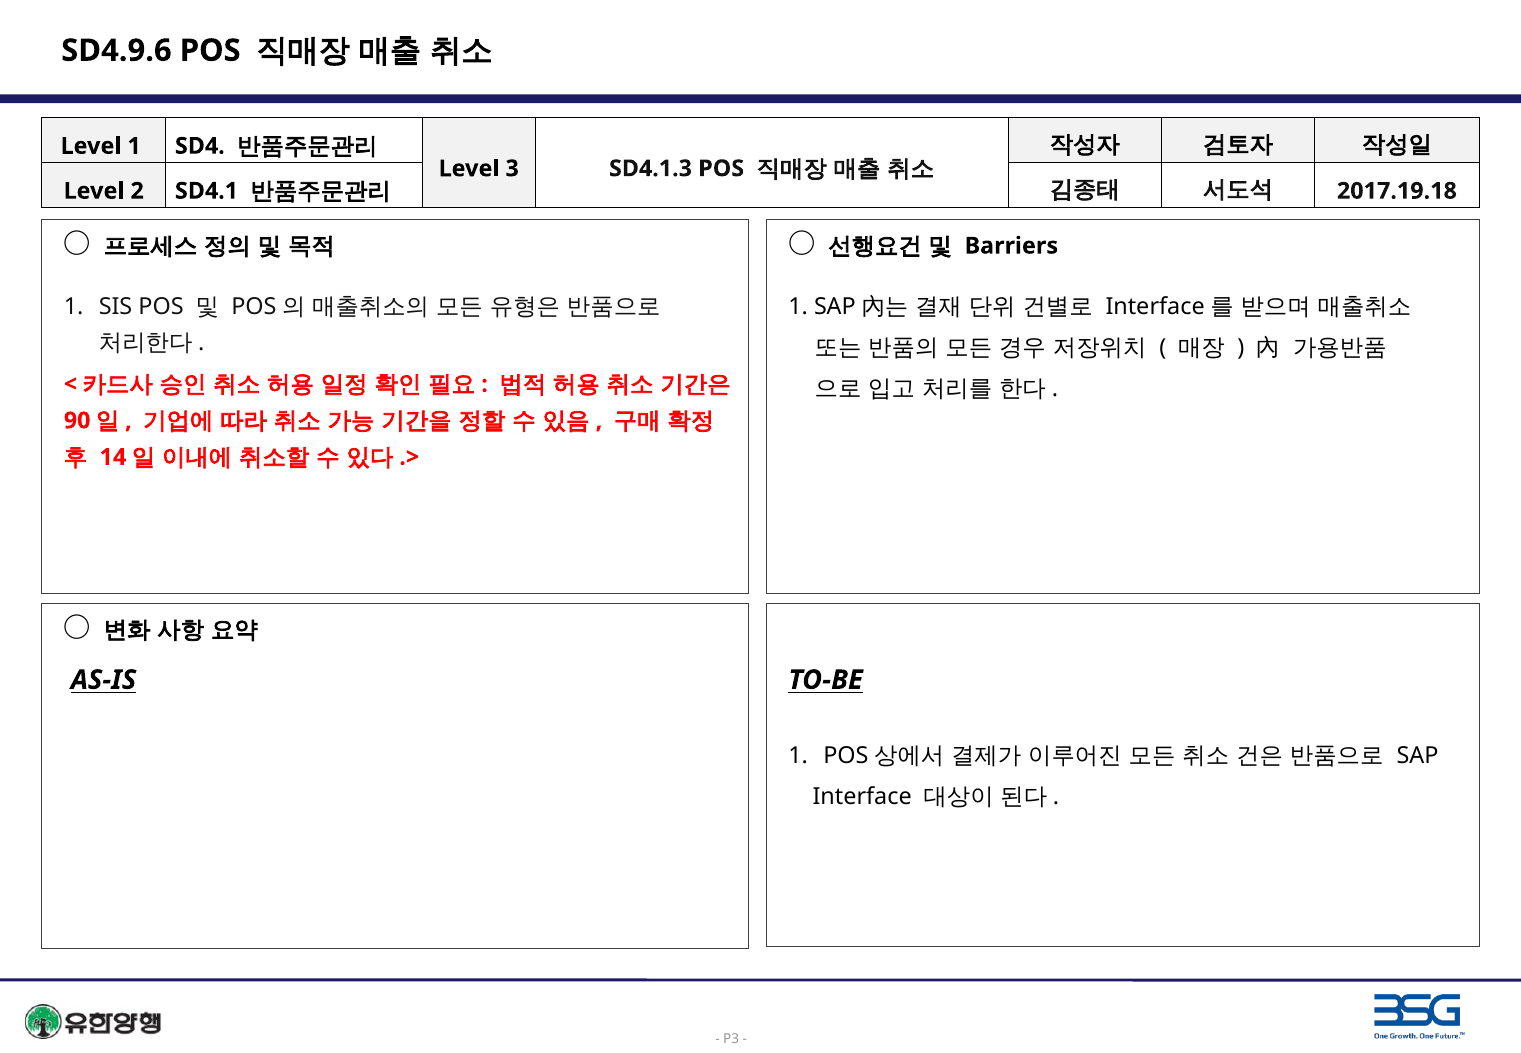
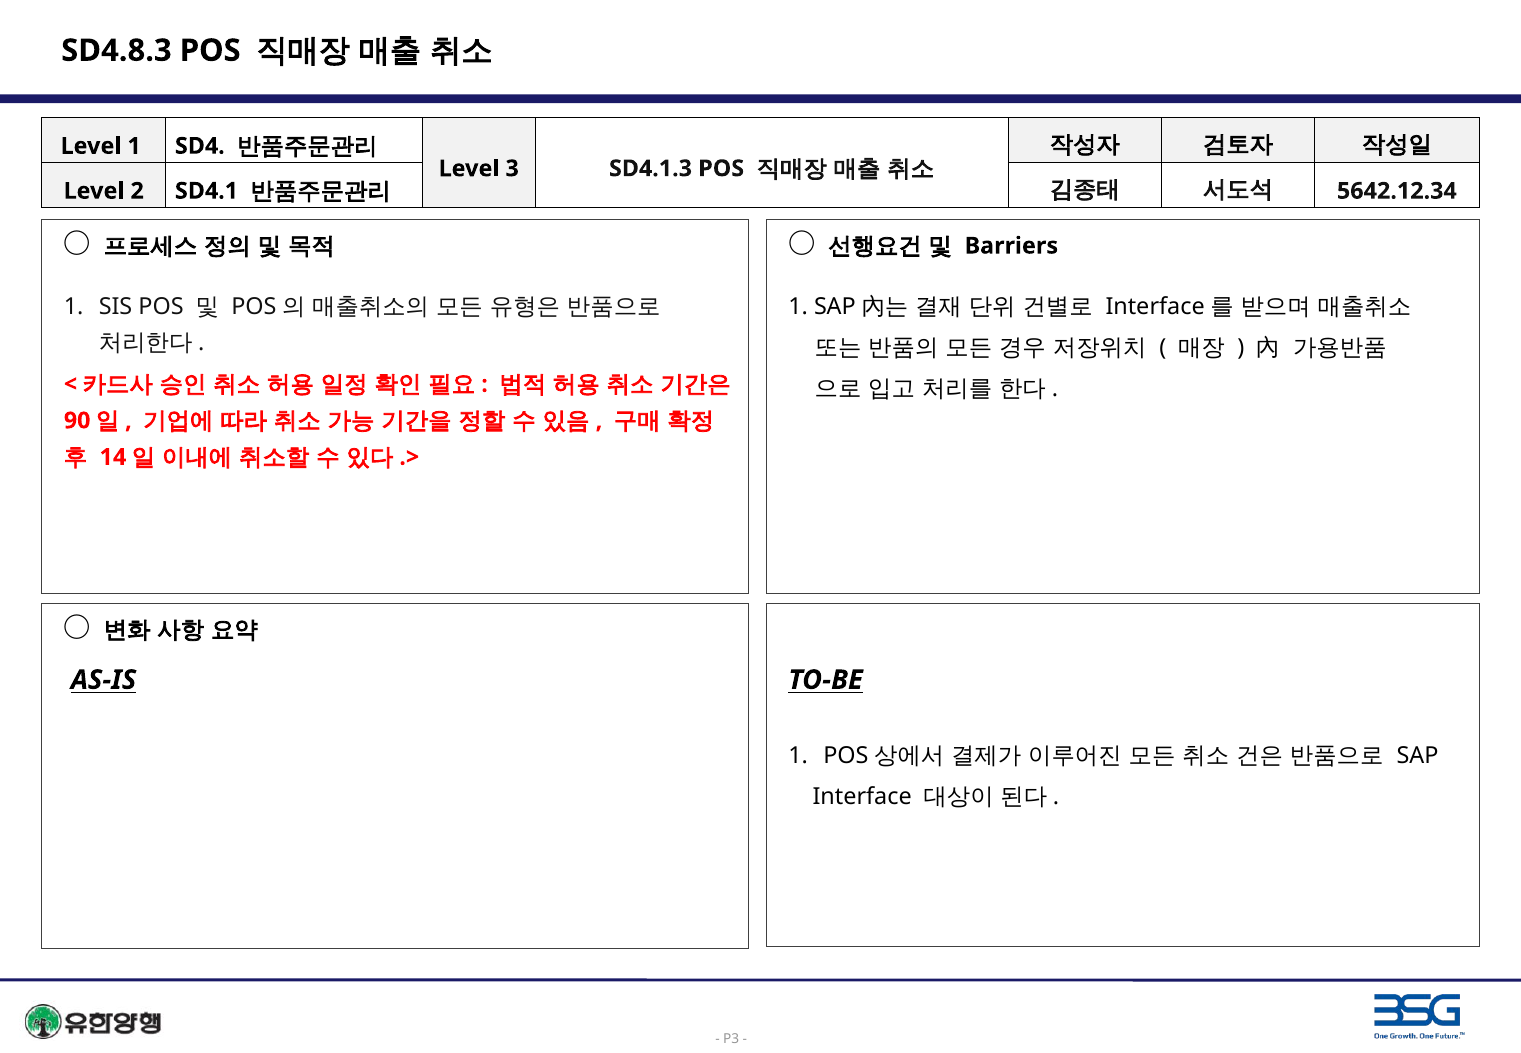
SD4.9.6: SD4.9.6 -> SD4.8.3
2017.19.18: 2017.19.18 -> 5642.12.34
